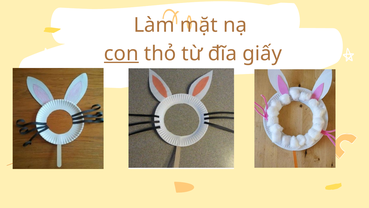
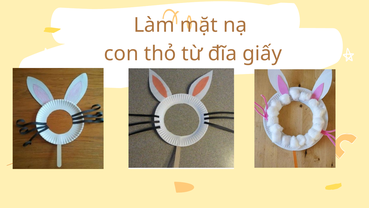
con underline: present -> none
